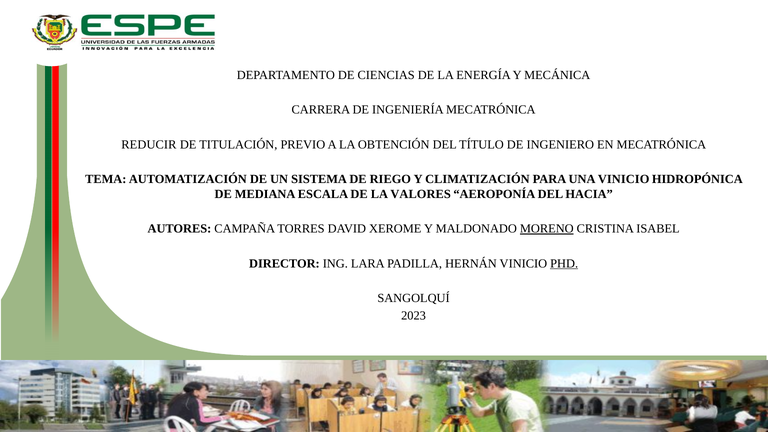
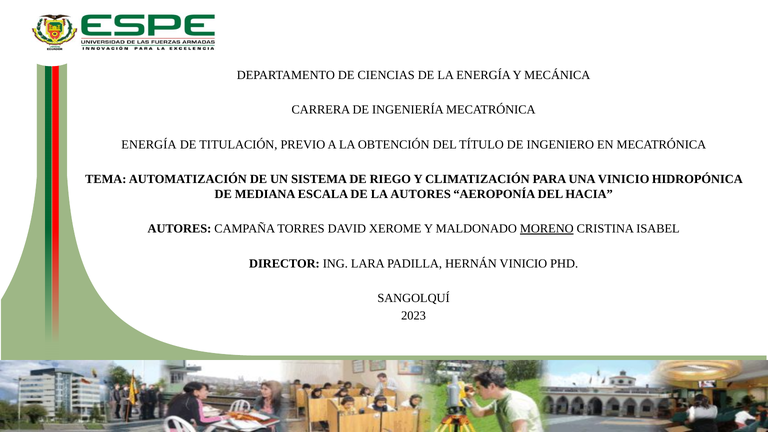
REDUCIR at (149, 144): REDUCIR -> ENERGÍA
LA VALORES: VALORES -> AUTORES
PHD underline: present -> none
